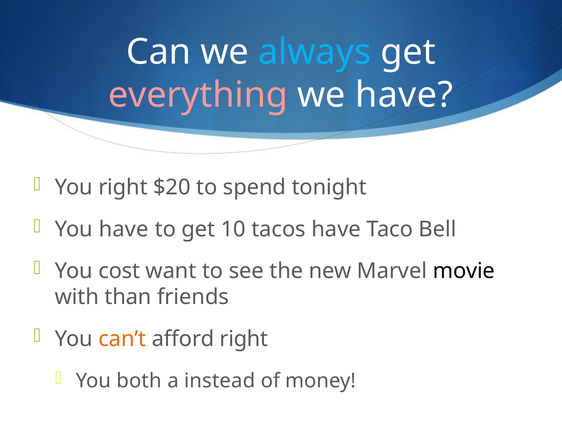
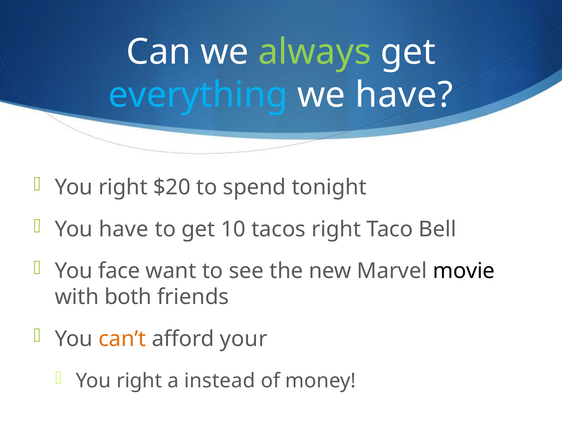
always colour: light blue -> light green
everything colour: pink -> light blue
tacos have: have -> right
cost: cost -> face
than: than -> both
afford right: right -> your
both at (139, 381): both -> right
